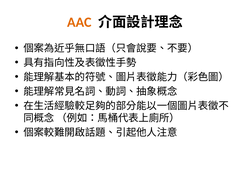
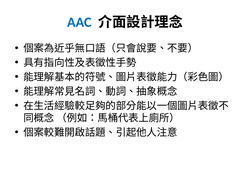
AAC colour: orange -> blue
